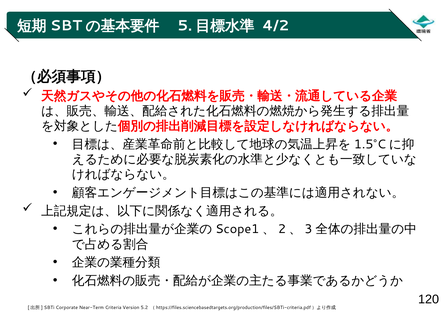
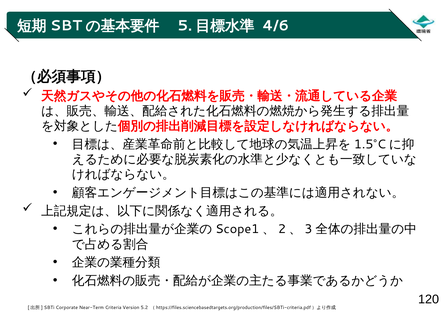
4/2: 4/2 -> 4/6
